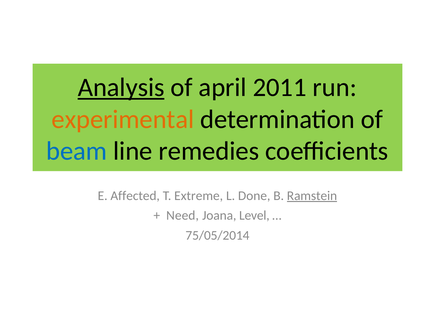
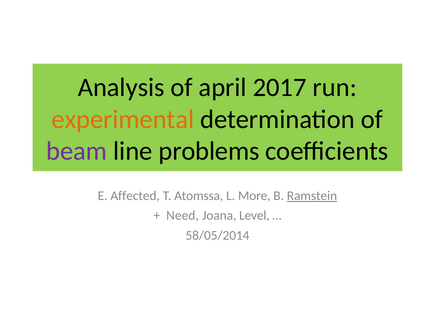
Analysis underline: present -> none
2011: 2011 -> 2017
beam colour: blue -> purple
remedies: remedies -> problems
Extreme: Extreme -> Atomssa
Done: Done -> More
75/05/2014: 75/05/2014 -> 58/05/2014
